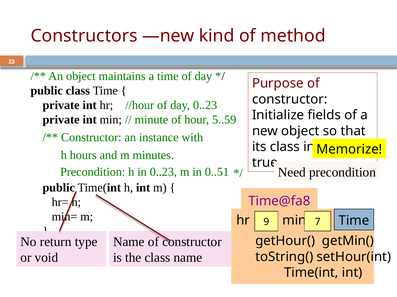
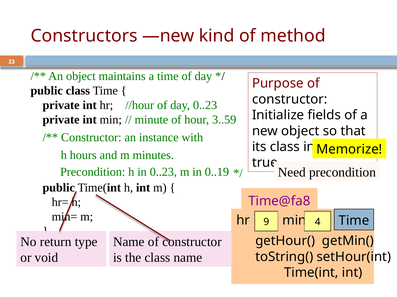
5..59: 5..59 -> 3..59
0..51: 0..51 -> 0..19
7: 7 -> 4
